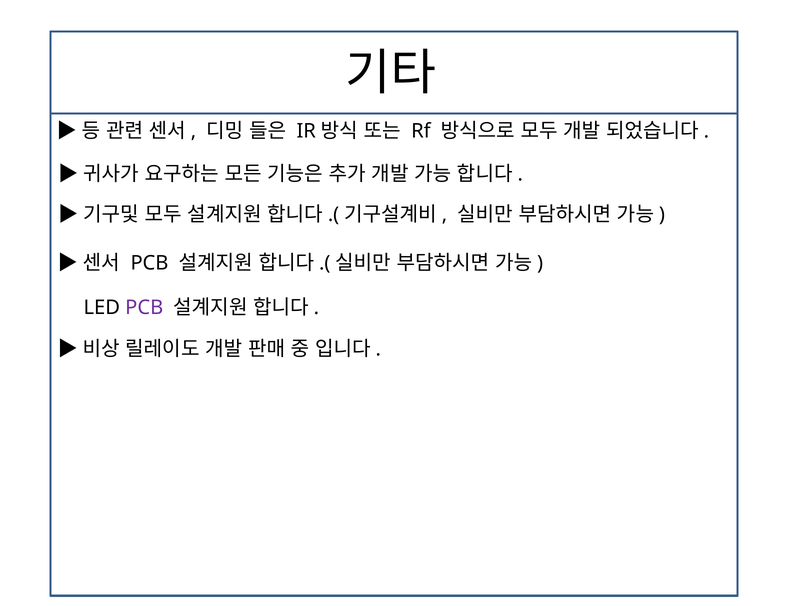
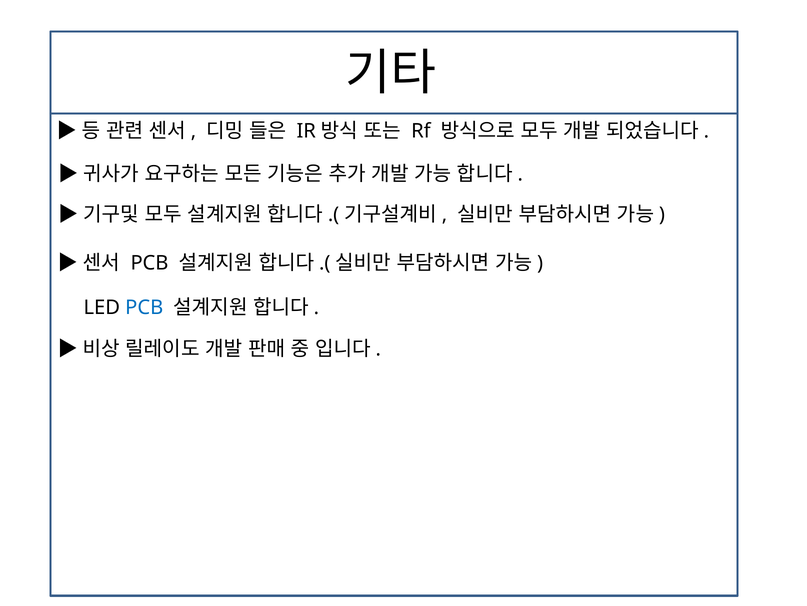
PCB at (144, 307) colour: purple -> blue
